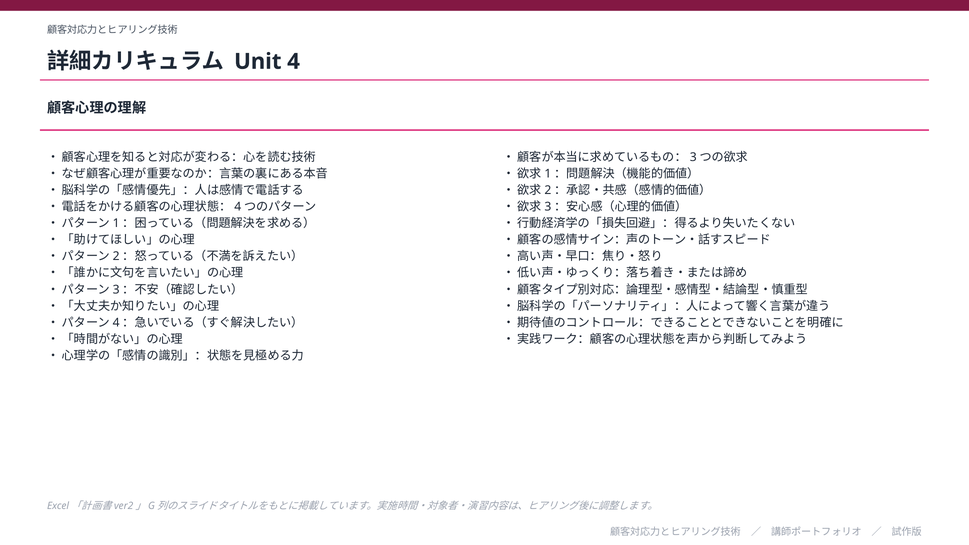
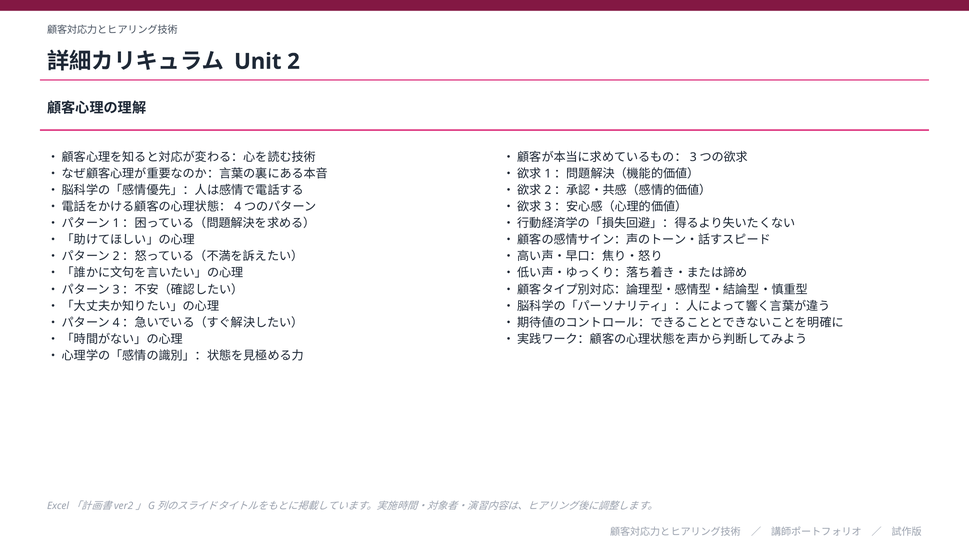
4: 4 -> 2
